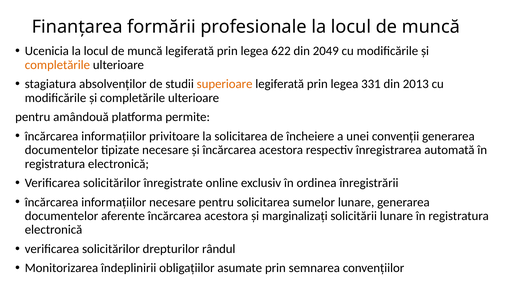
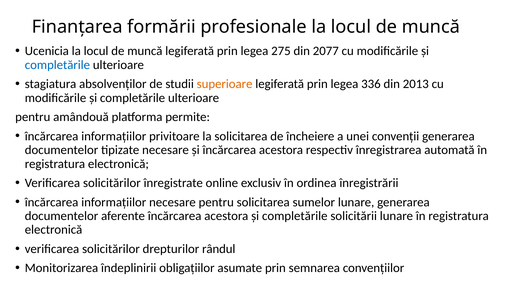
622: 622 -> 275
2049: 2049 -> 2077
completările at (57, 65) colour: orange -> blue
331: 331 -> 336
acestora și marginalizați: marginalizați -> completările
